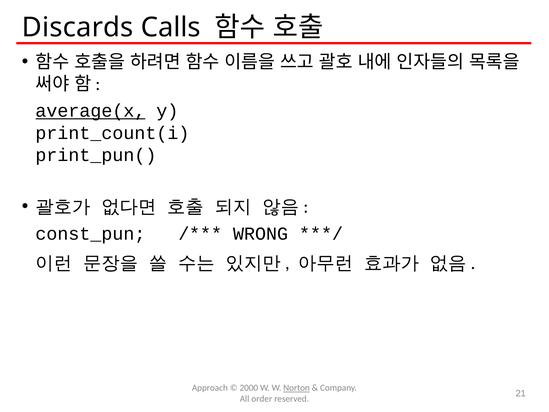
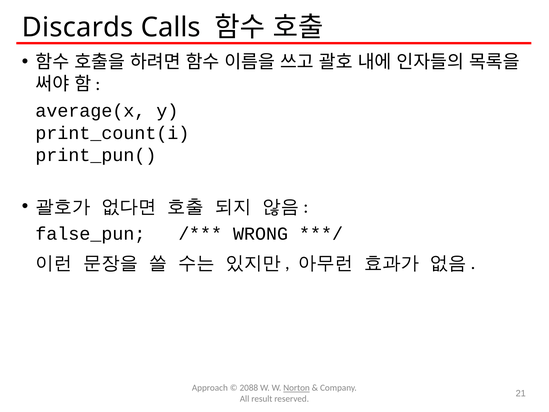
average(x underline: present -> none
const_pun: const_pun -> false_pun
2000: 2000 -> 2088
order: order -> result
